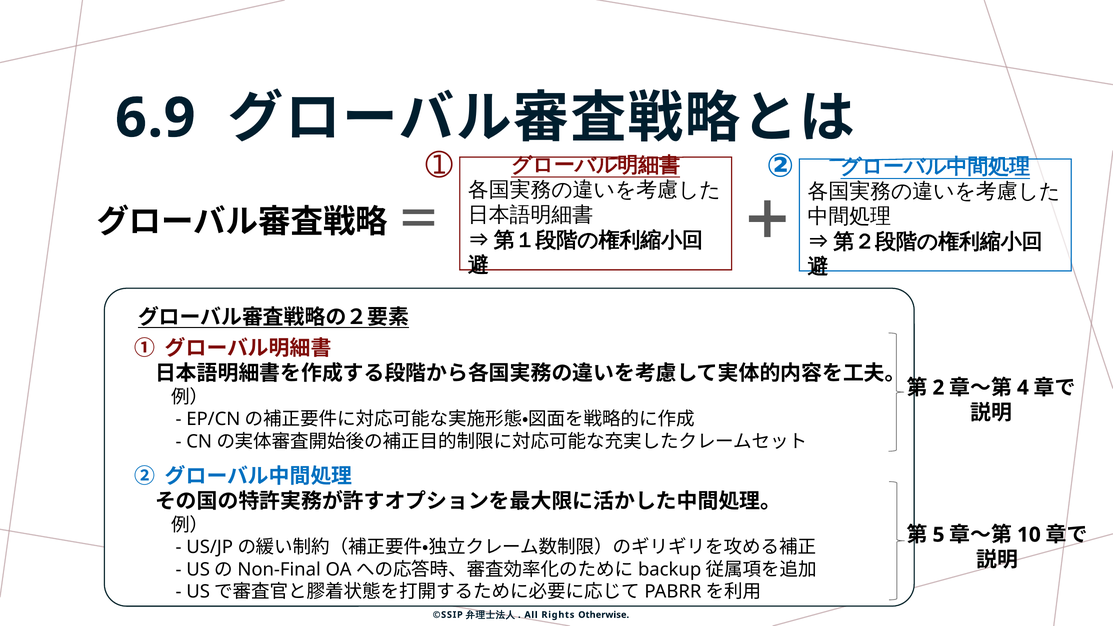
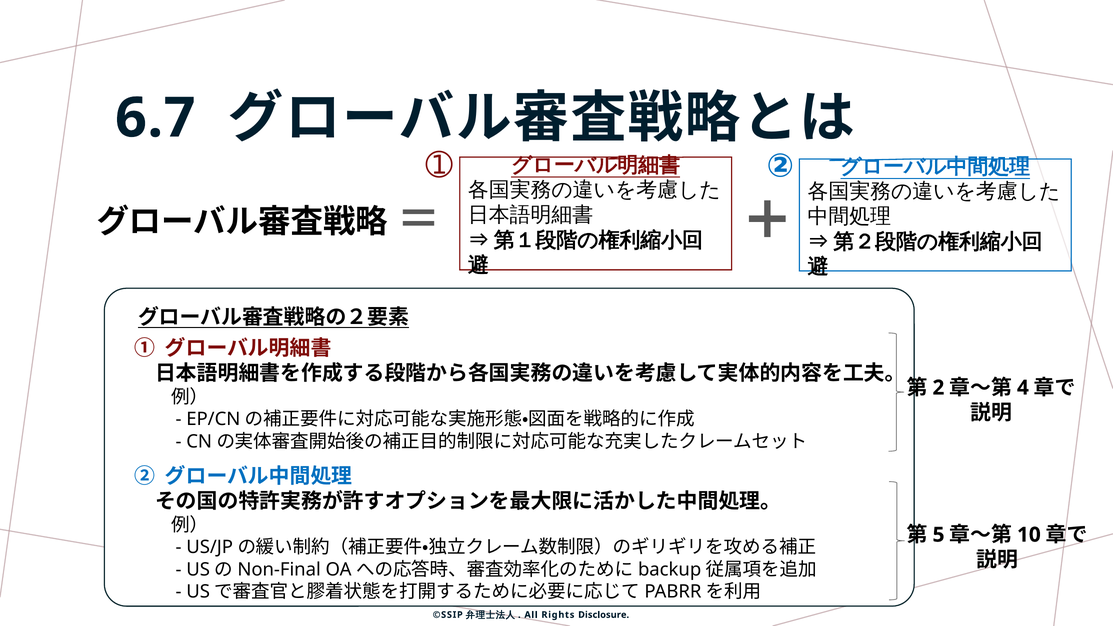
6.9: 6.9 -> 6.7
Otherwise: Otherwise -> Disclosure
